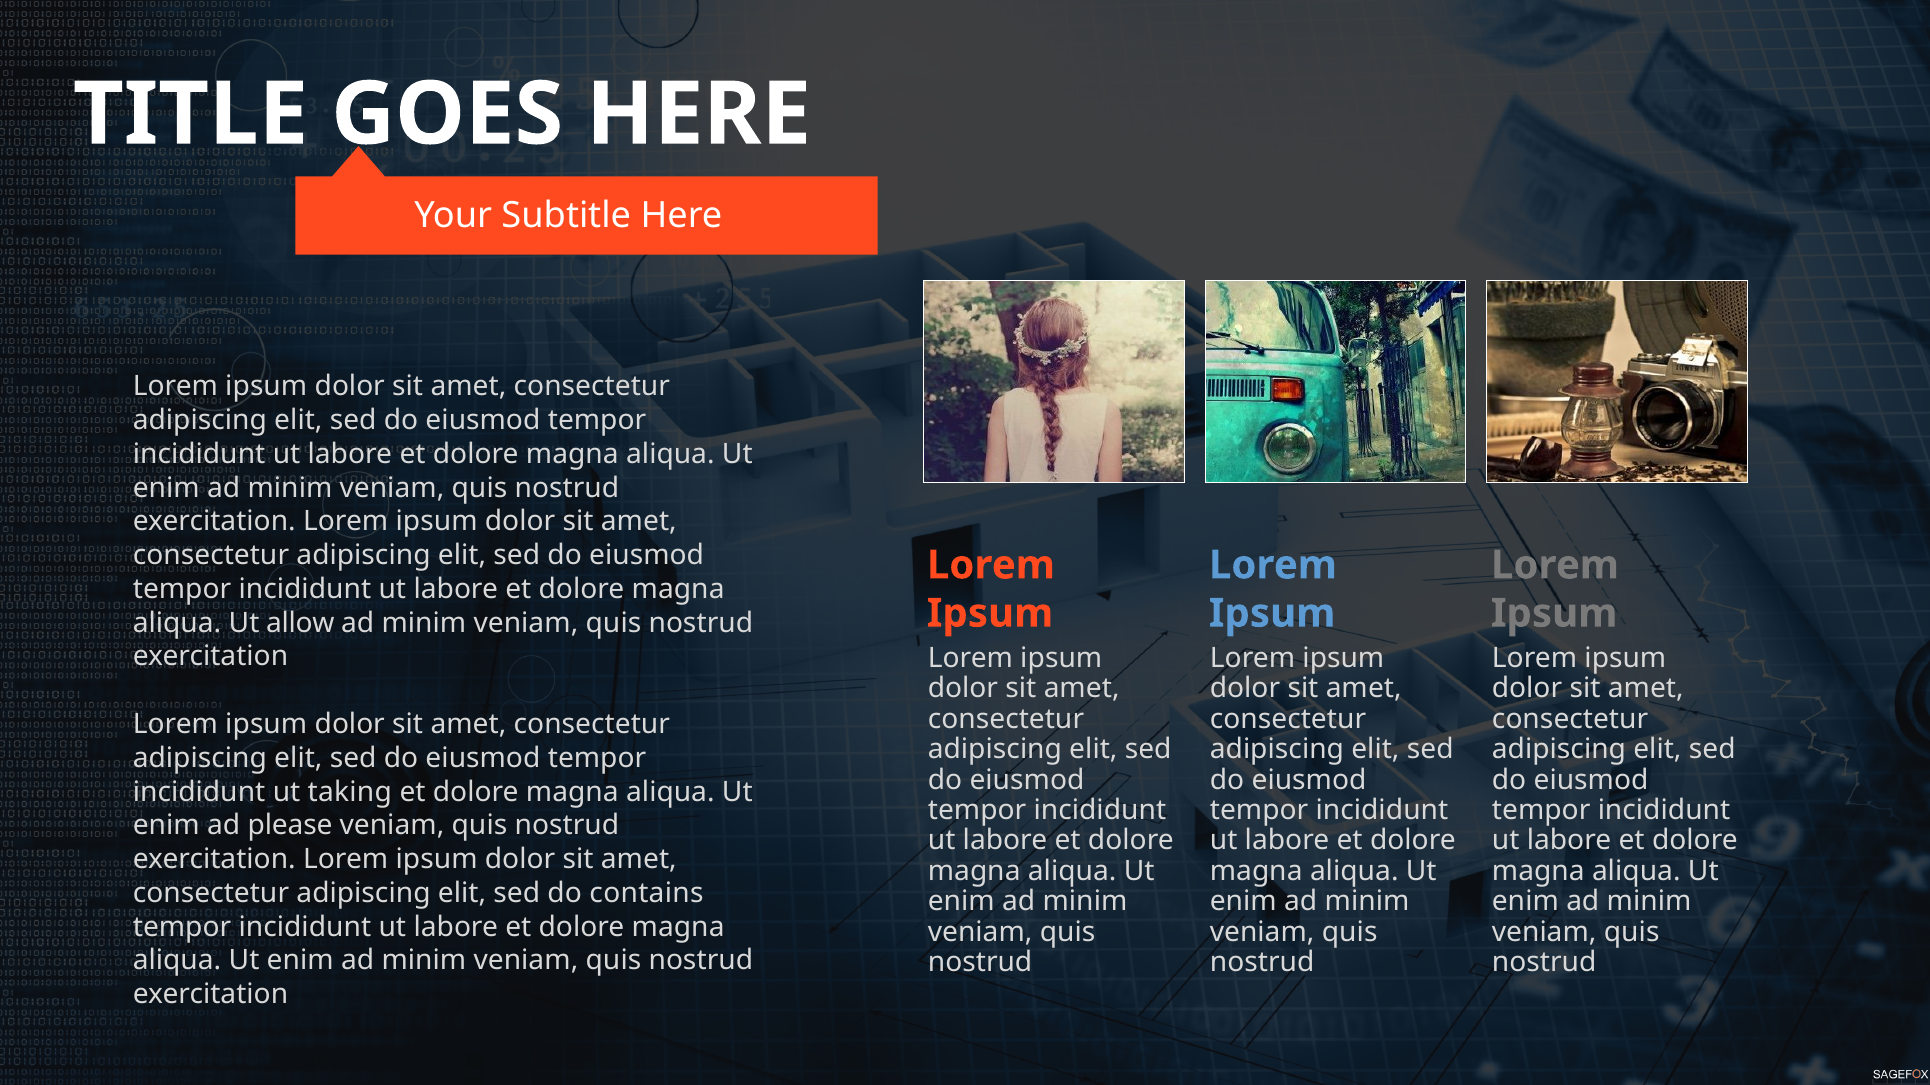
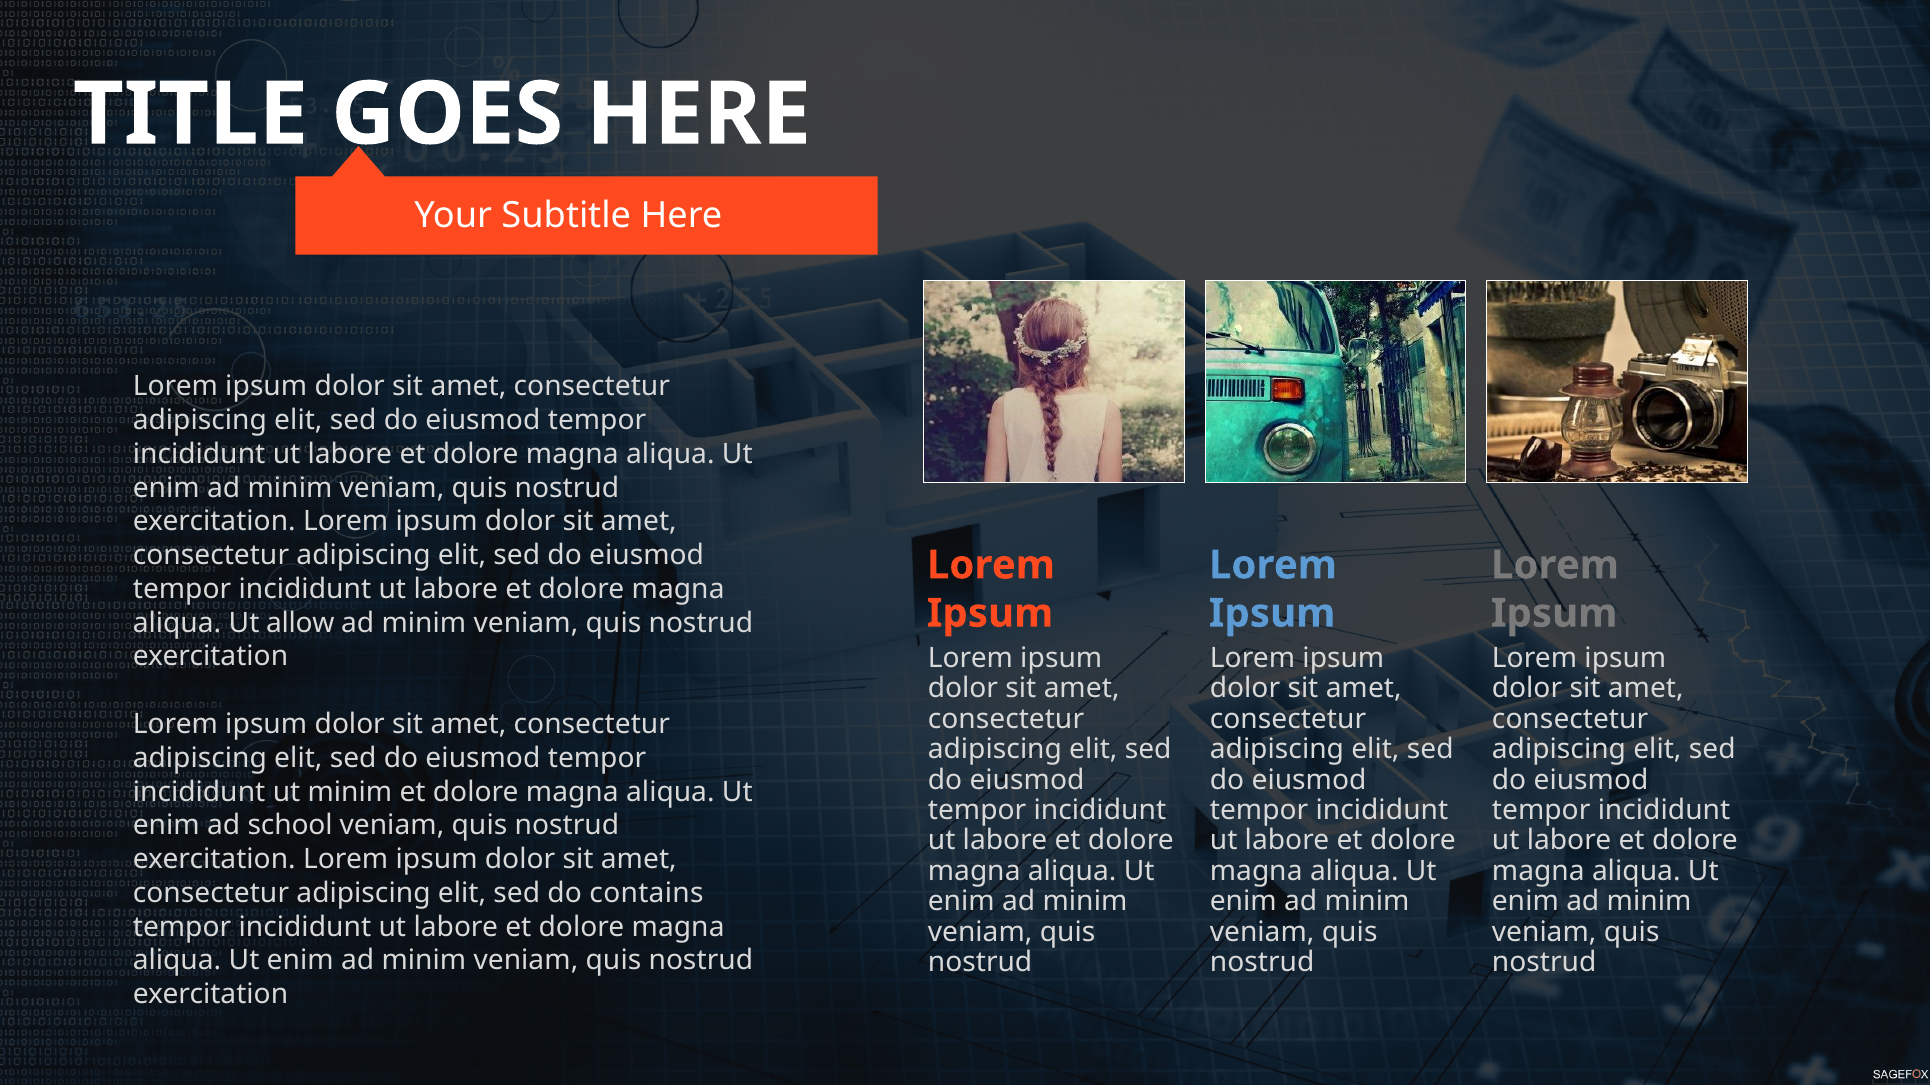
ut taking: taking -> minim
please: please -> school
